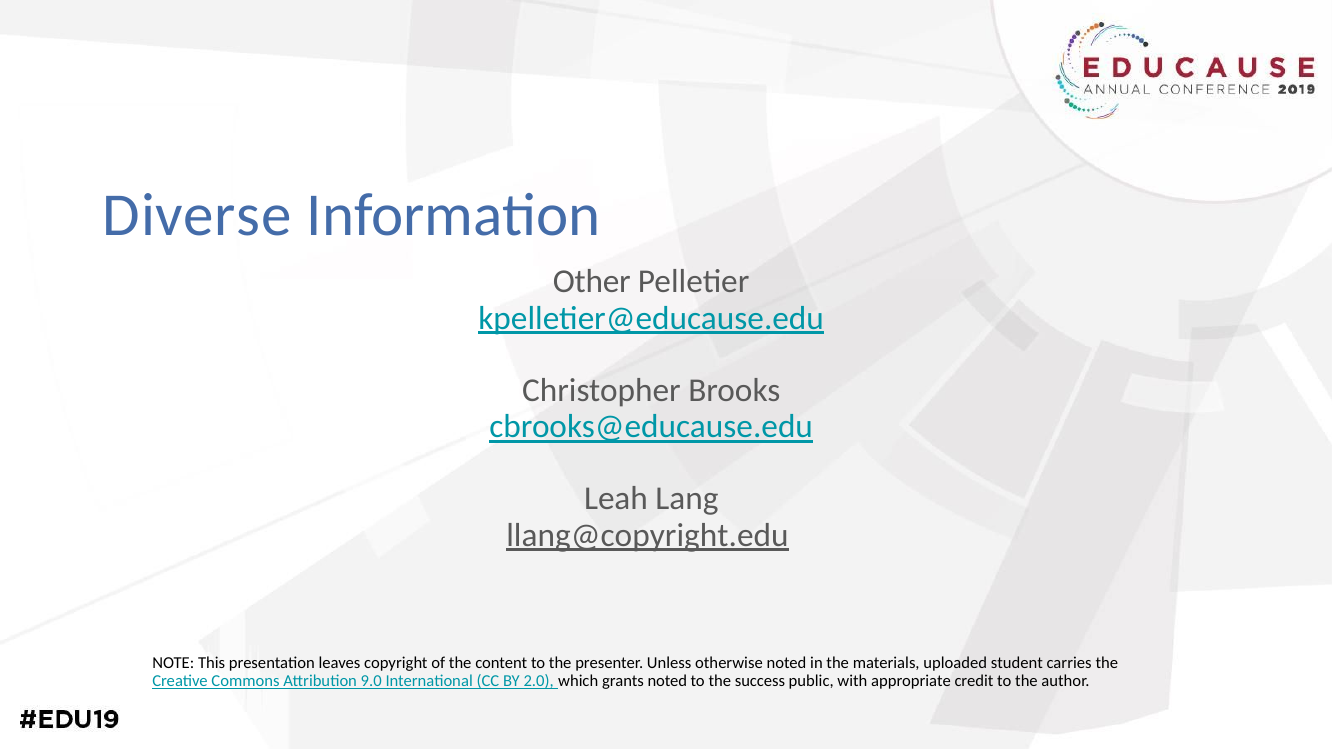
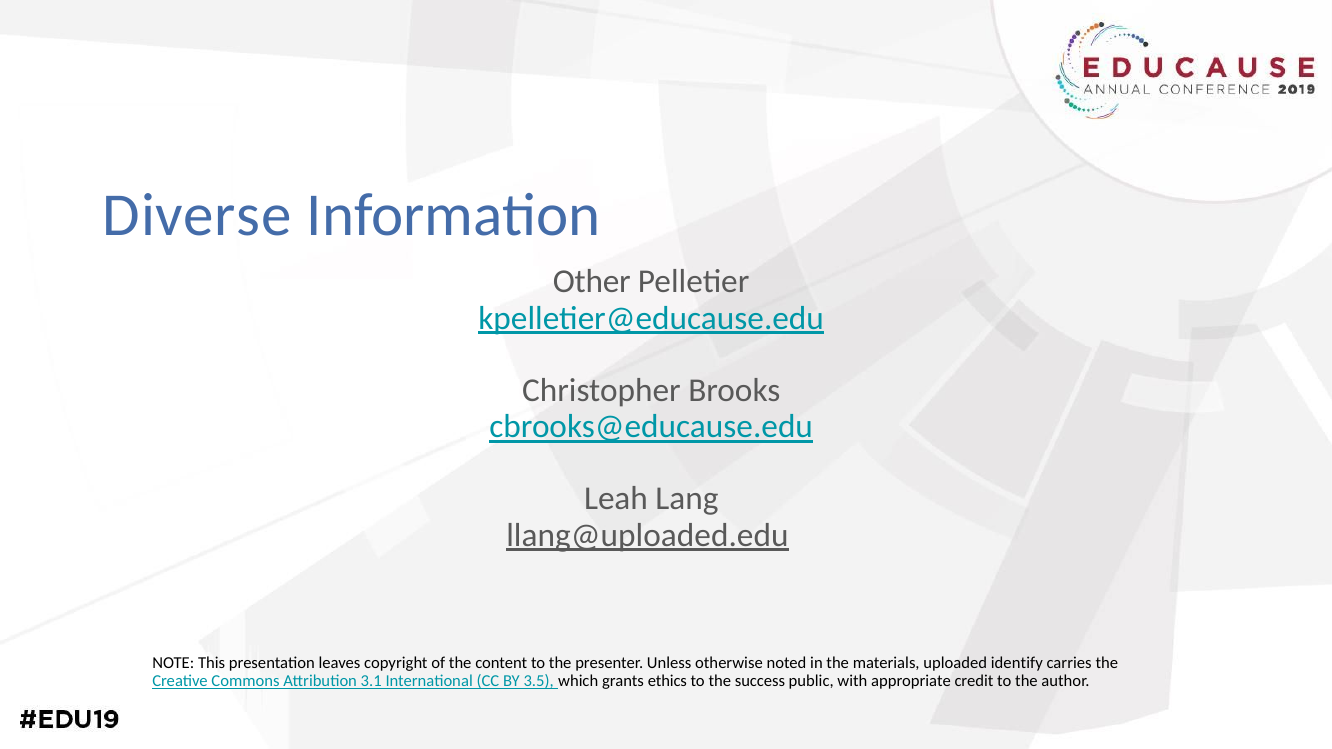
llang@copyright.edu: llang@copyright.edu -> llang@uploaded.edu
student: student -> identify
9.0: 9.0 -> 3.1
2.0: 2.0 -> 3.5
grants noted: noted -> ethics
